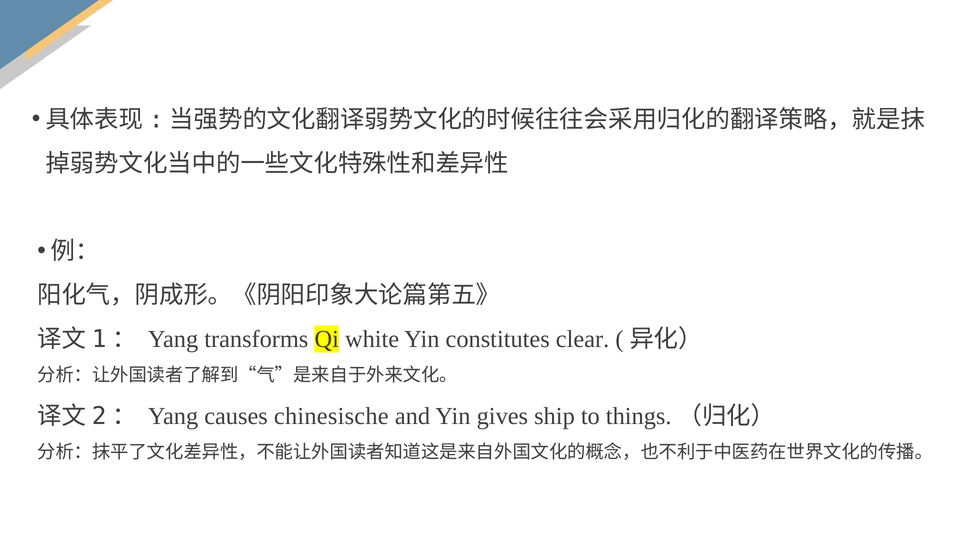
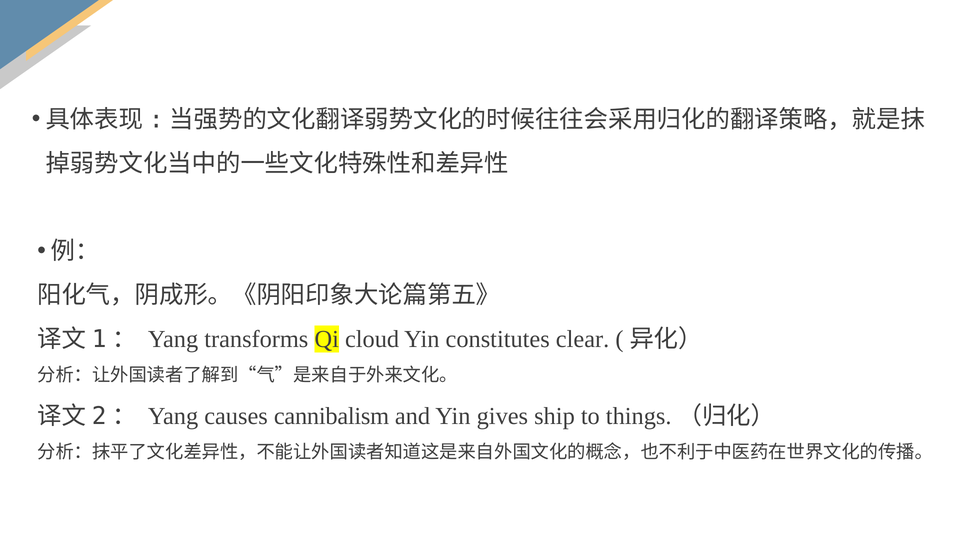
white: white -> cloud
chinesische: chinesische -> cannibalism
